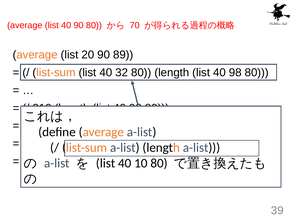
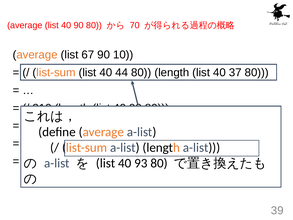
20: 20 -> 67
89: 89 -> 10
32: 32 -> 44
98: 98 -> 37
10: 10 -> 93
